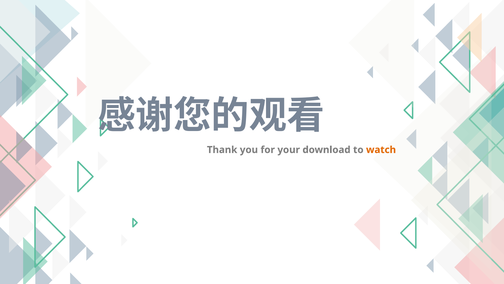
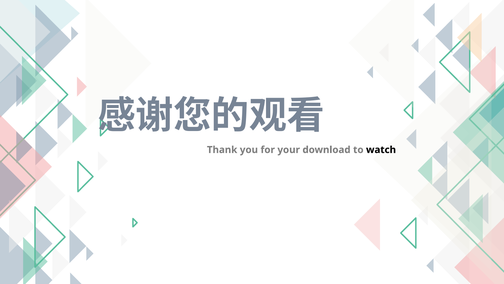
watch colour: orange -> black
